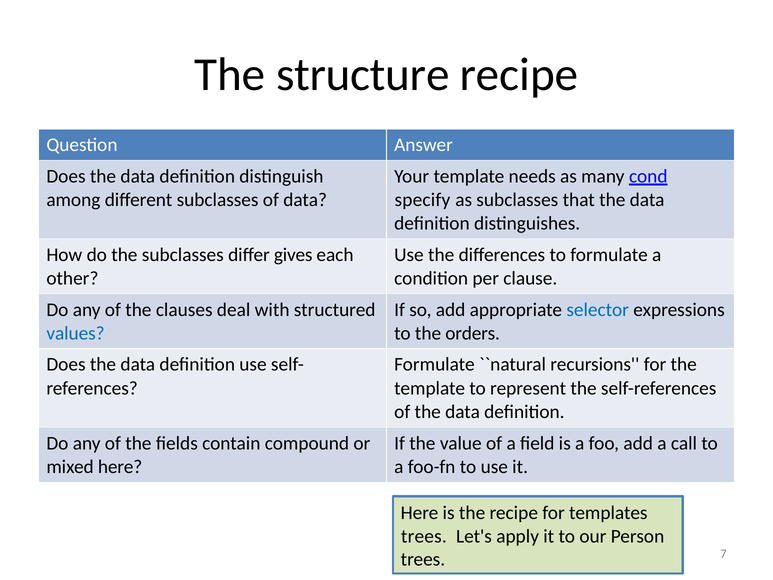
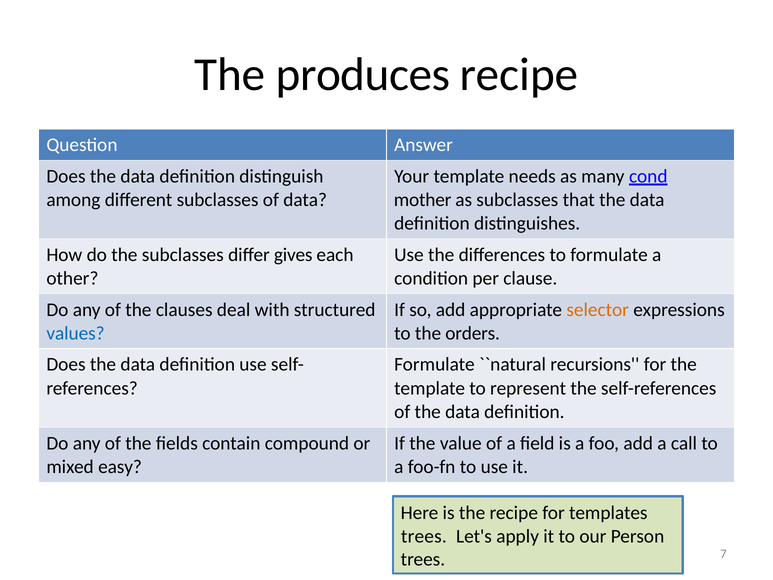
structure: structure -> produces
specify: specify -> mother
selector colour: blue -> orange
mixed here: here -> easy
